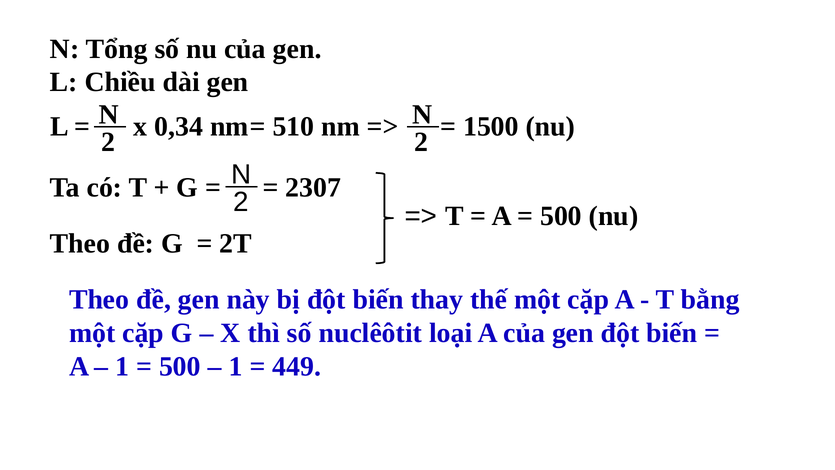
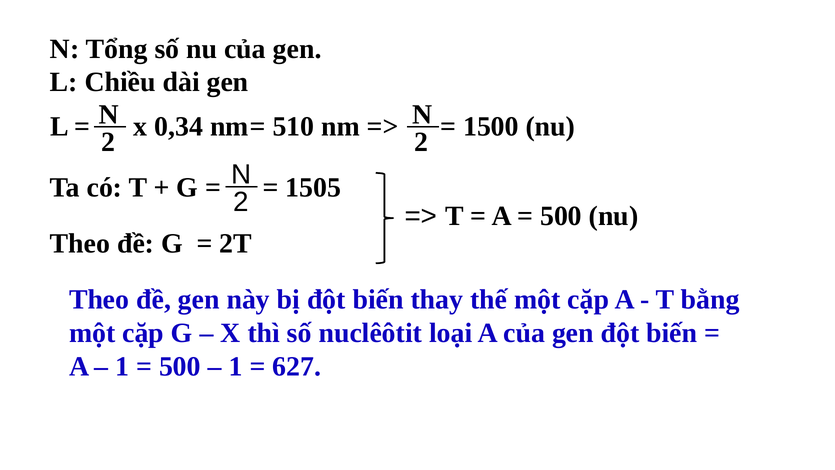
2307: 2307 -> 1505
449: 449 -> 627
